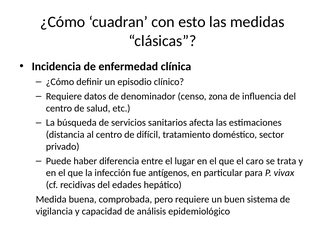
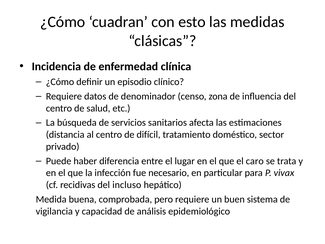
antígenos: antígenos -> necesario
edades: edades -> incluso
